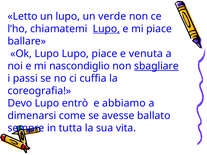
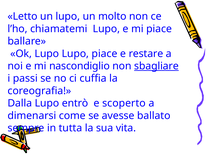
verde: verde -> molto
Lupo at (106, 29) underline: present -> none
venuta: venuta -> restare
Devo: Devo -> Dalla
abbiamo: abbiamo -> scoperto
